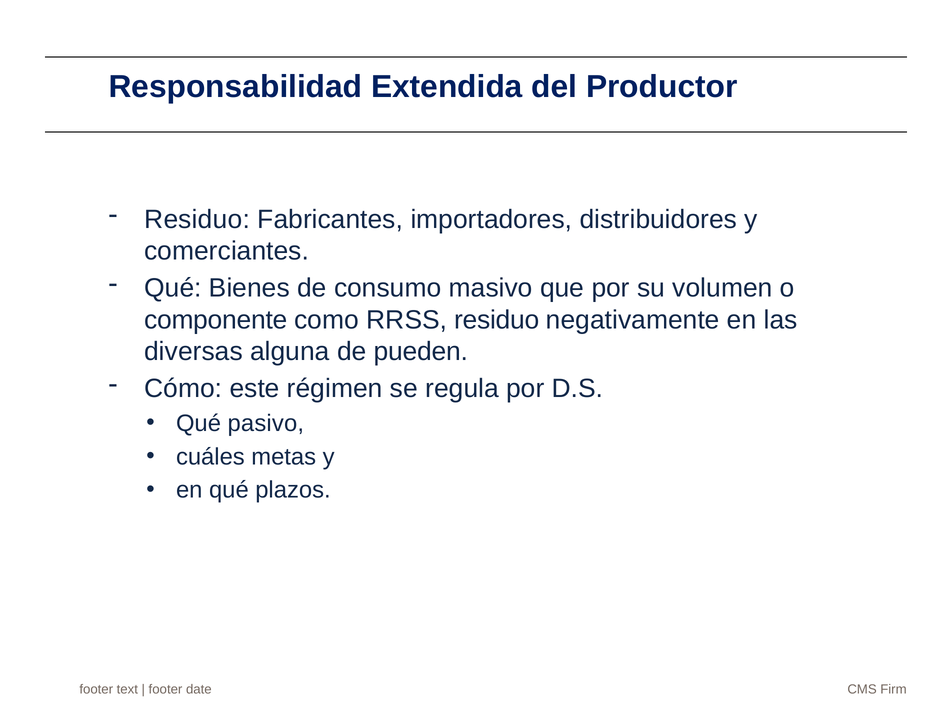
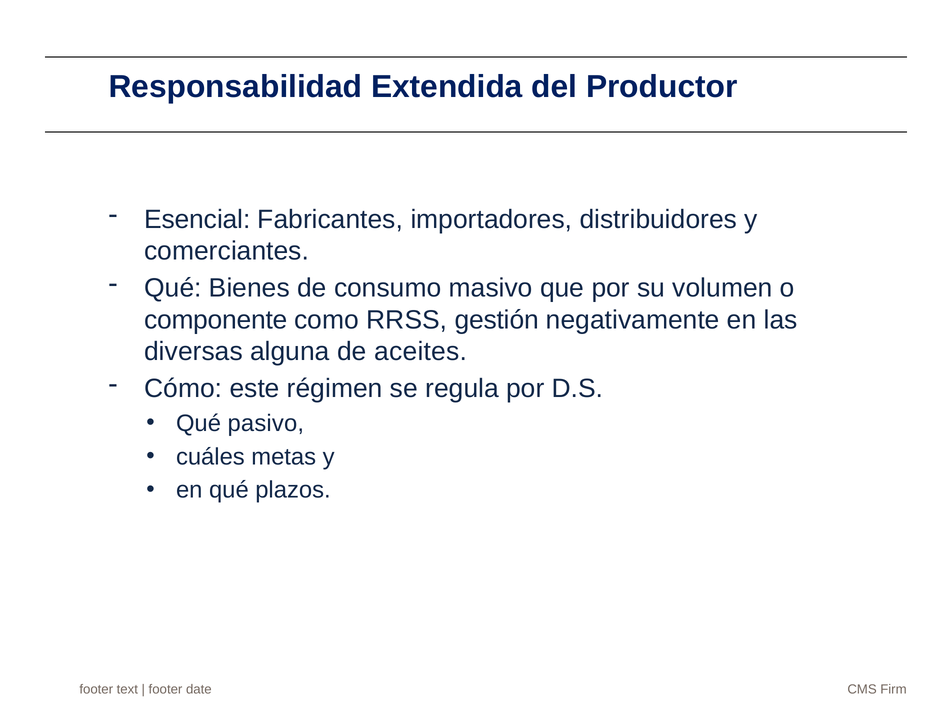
Residuo at (197, 219): Residuo -> Esencial
RRSS residuo: residuo -> gestión
pueden: pueden -> aceites
